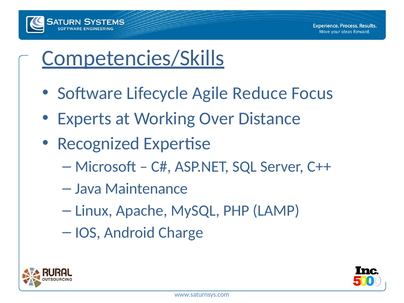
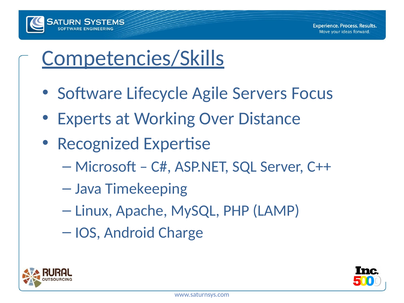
Reduce: Reduce -> Servers
Maintenance: Maintenance -> Timekeeping
